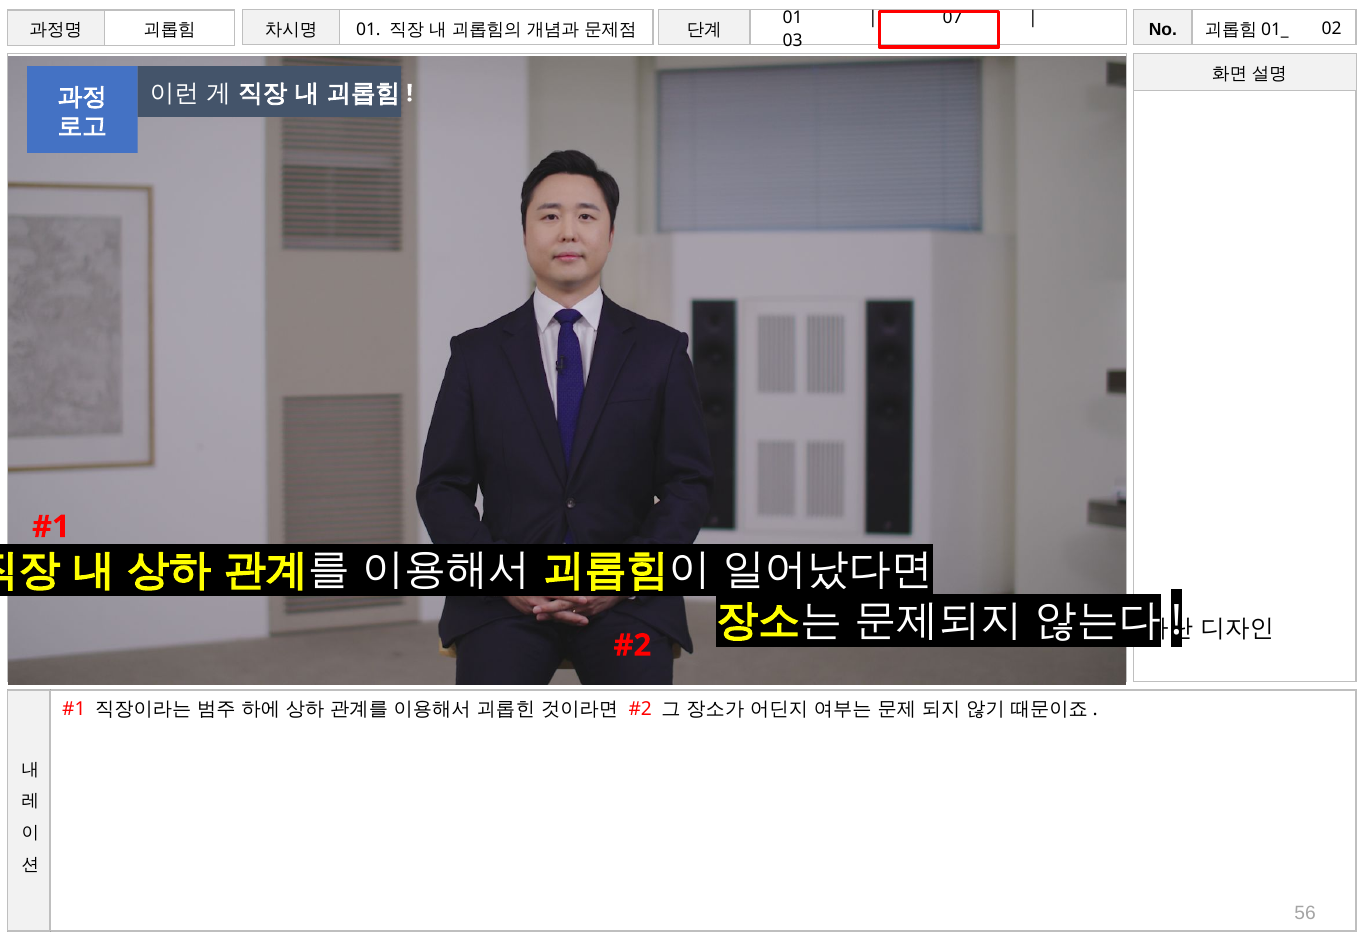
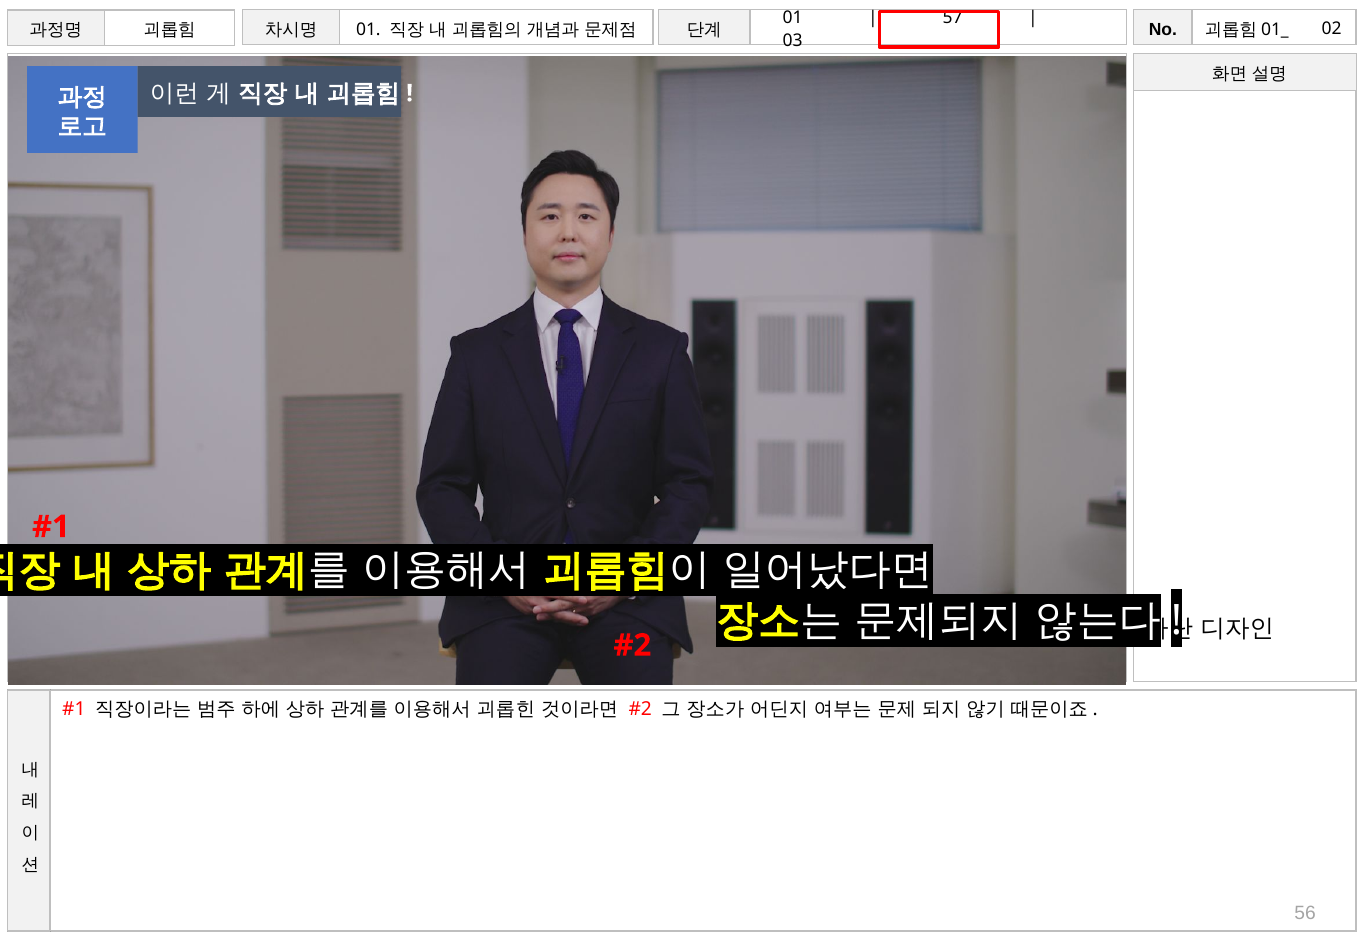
07: 07 -> 57
